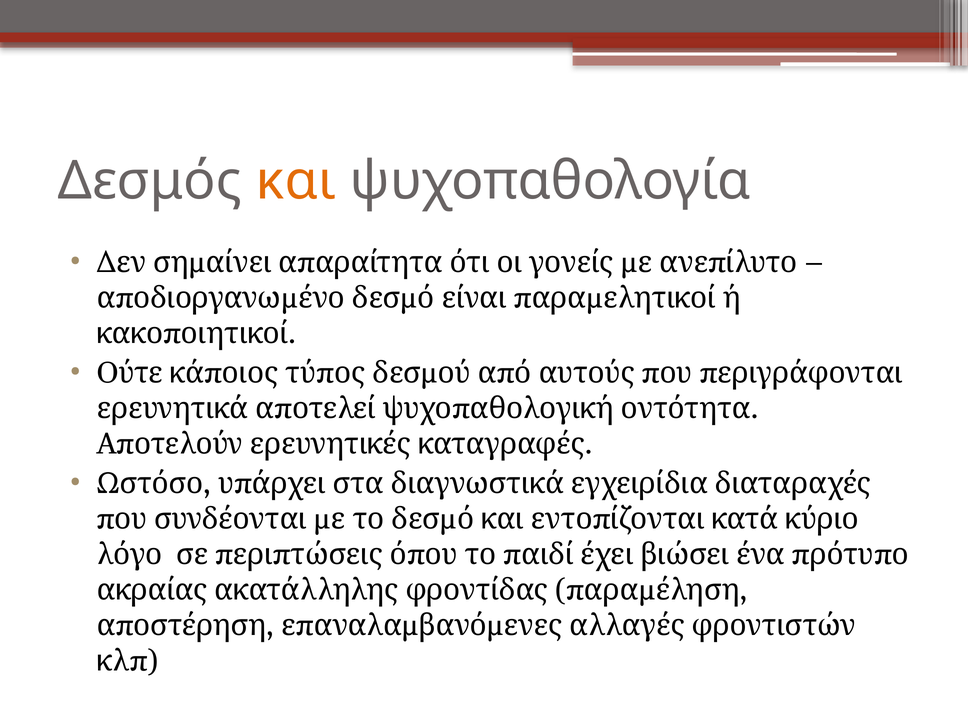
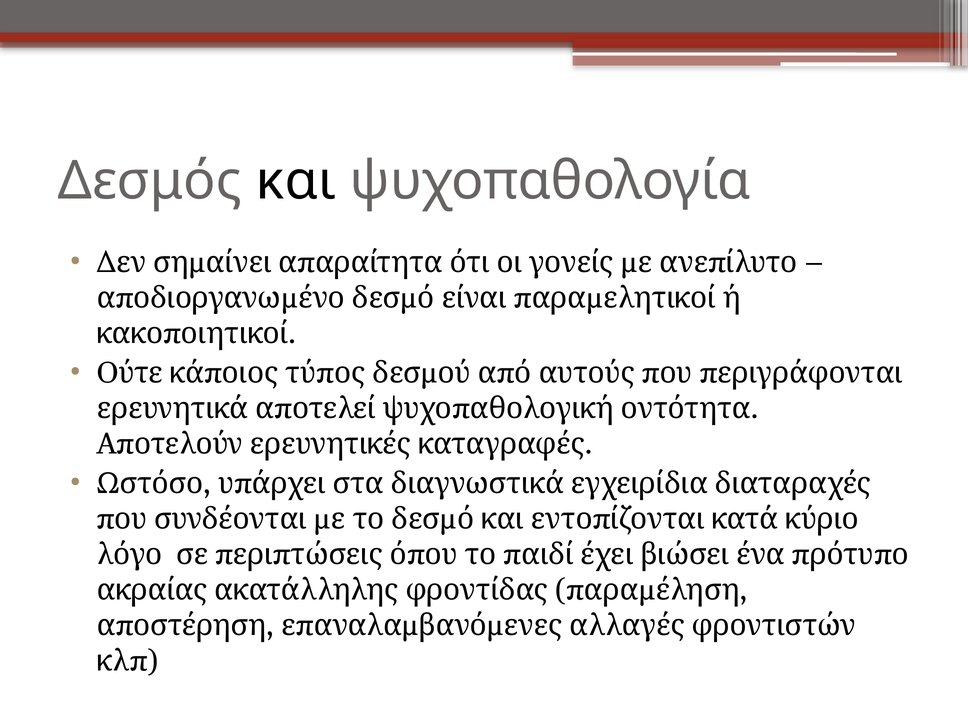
και colour: orange -> black
